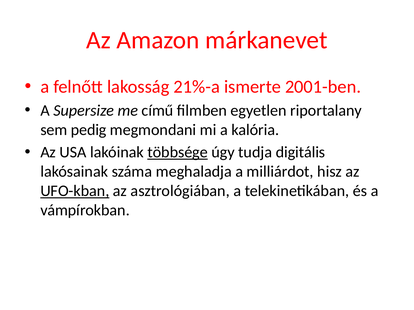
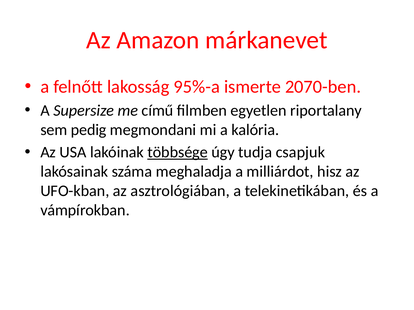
21%-a: 21%-a -> 95%-a
2001-ben: 2001-ben -> 2070-ben
digitális: digitális -> csapjuk
UFO-kban underline: present -> none
